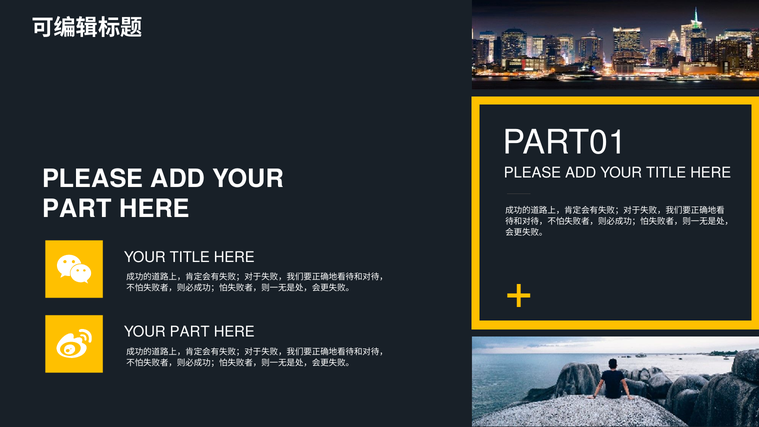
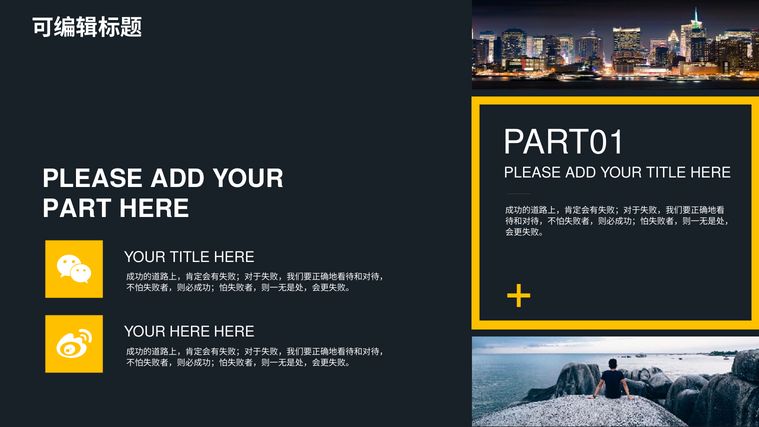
PART at (190, 332): PART -> HERE
